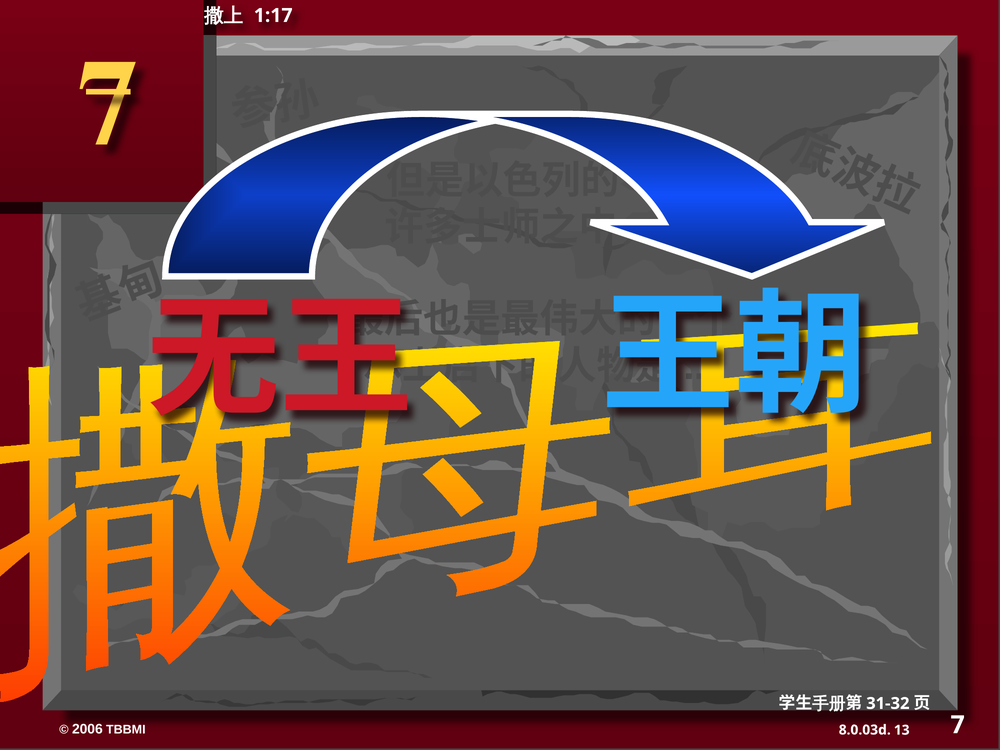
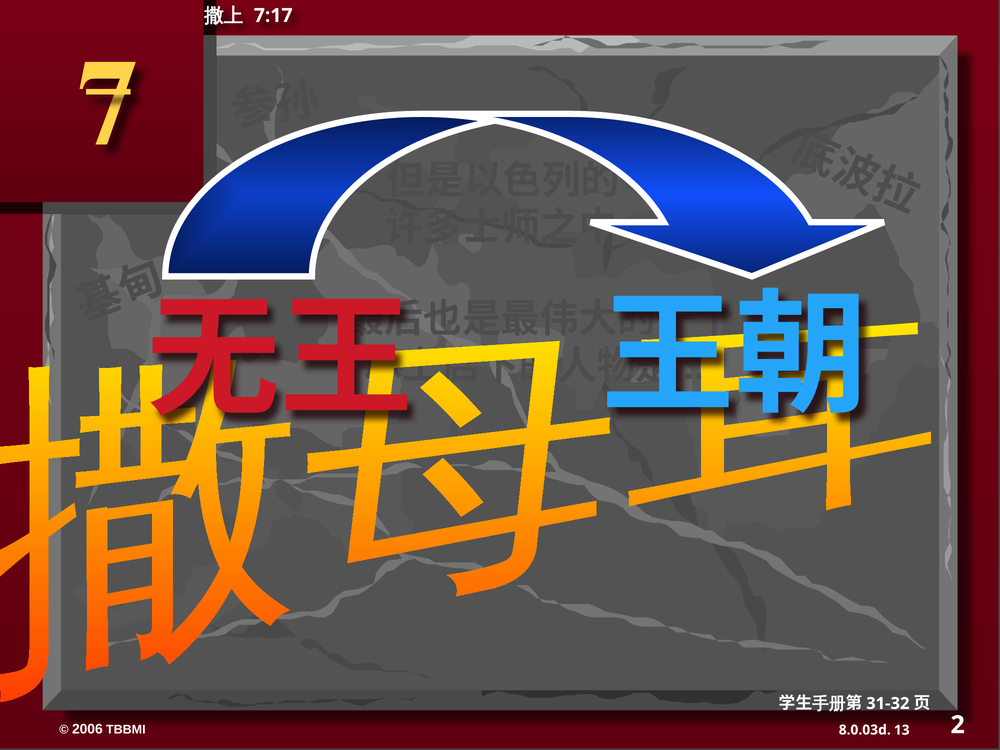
1:17: 1:17 -> 7:17
13 7: 7 -> 2
